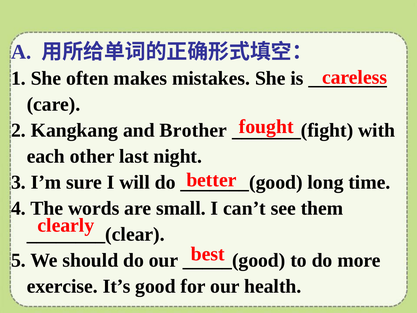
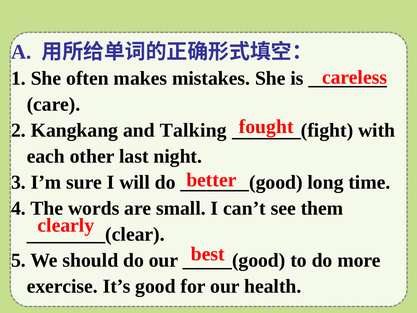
Brother: Brother -> Talking
